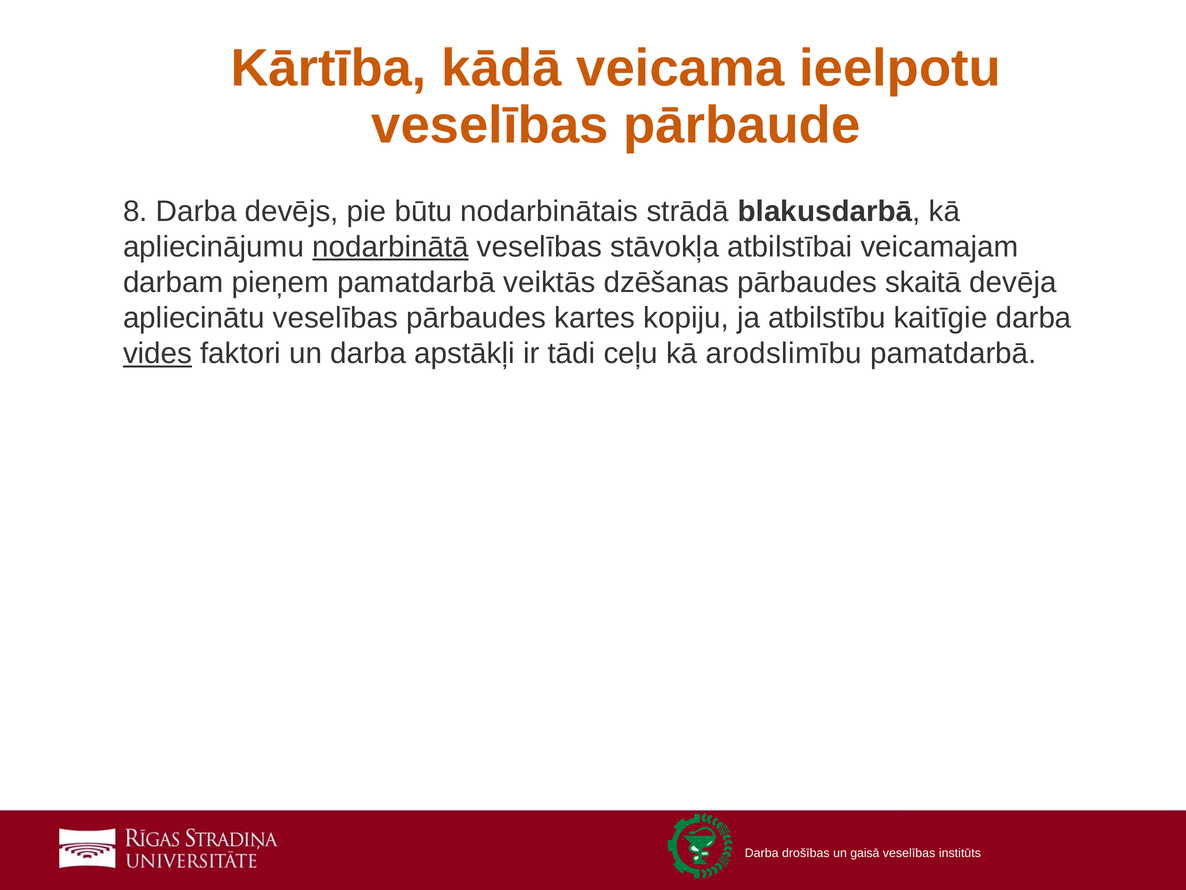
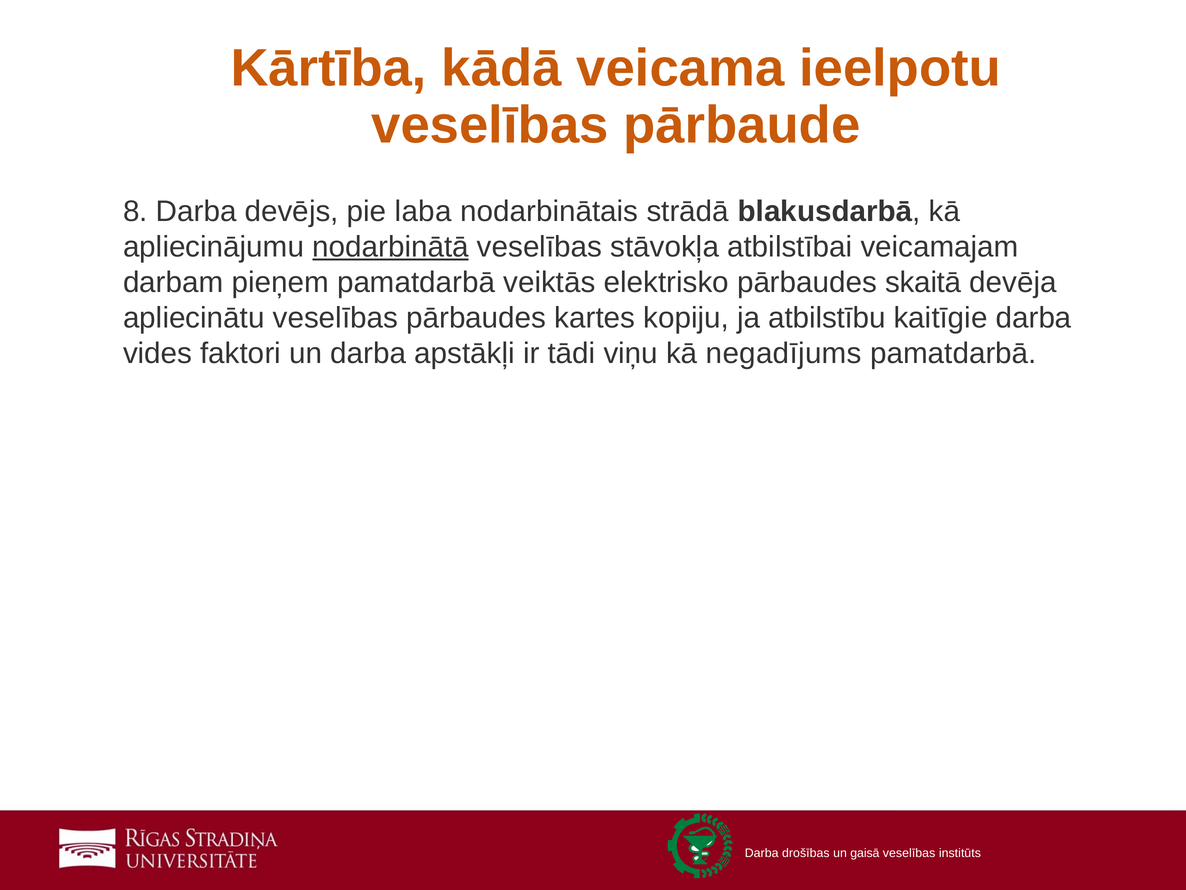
būtu: būtu -> laba
dzēšanas: dzēšanas -> elektrisko
vides underline: present -> none
ceļu: ceļu -> viņu
arodslimību: arodslimību -> negadījums
